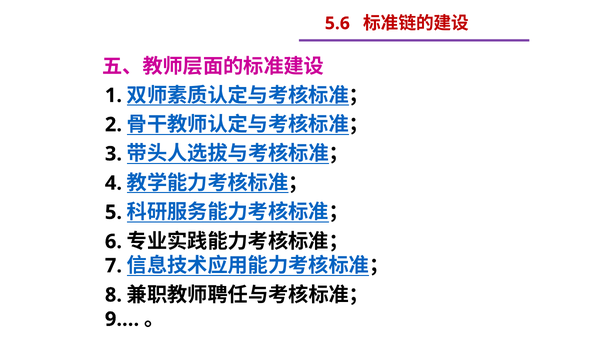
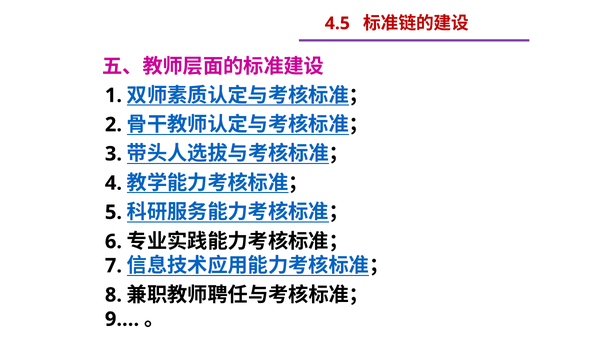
5.6: 5.6 -> 4.5
